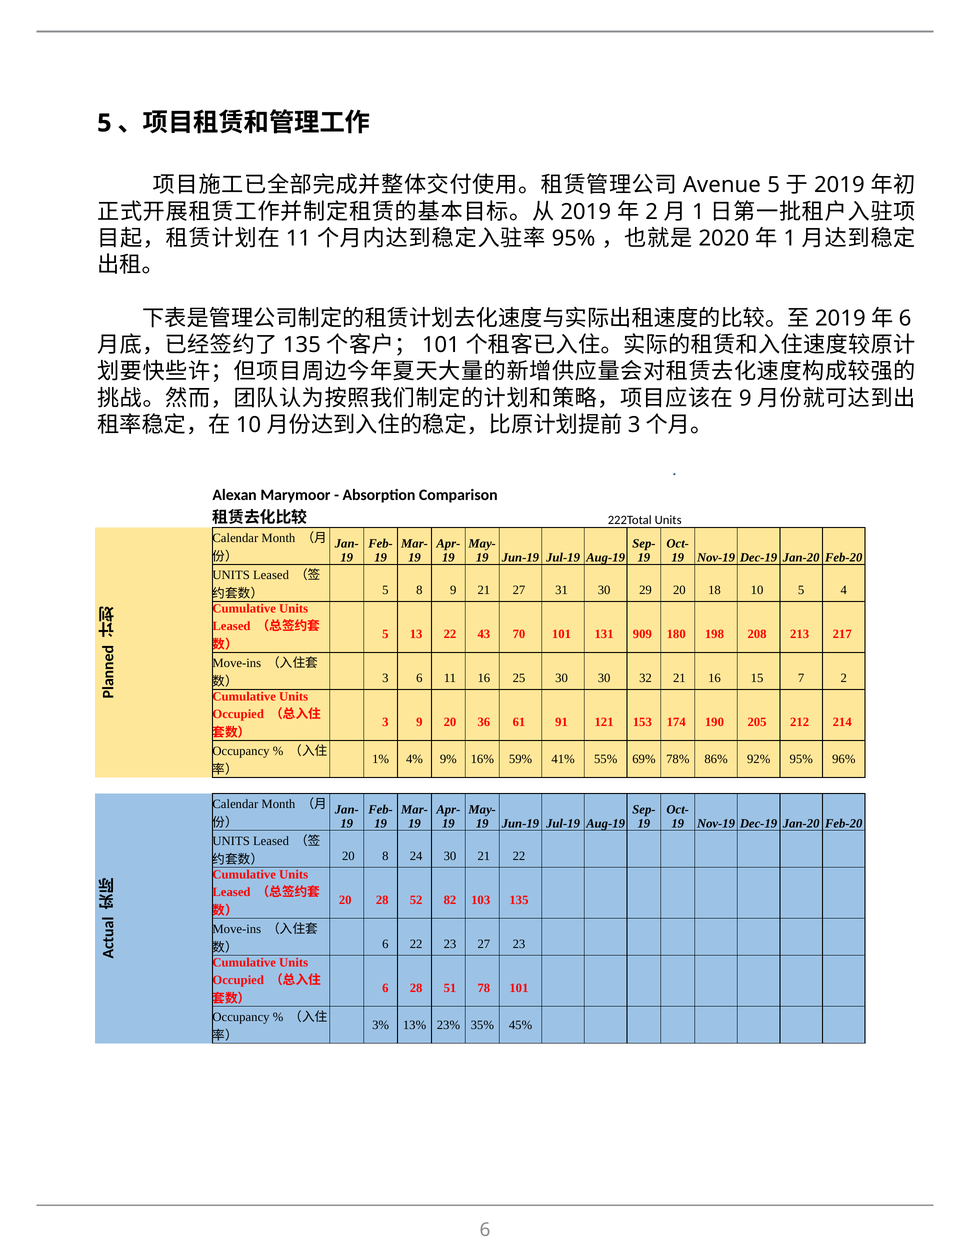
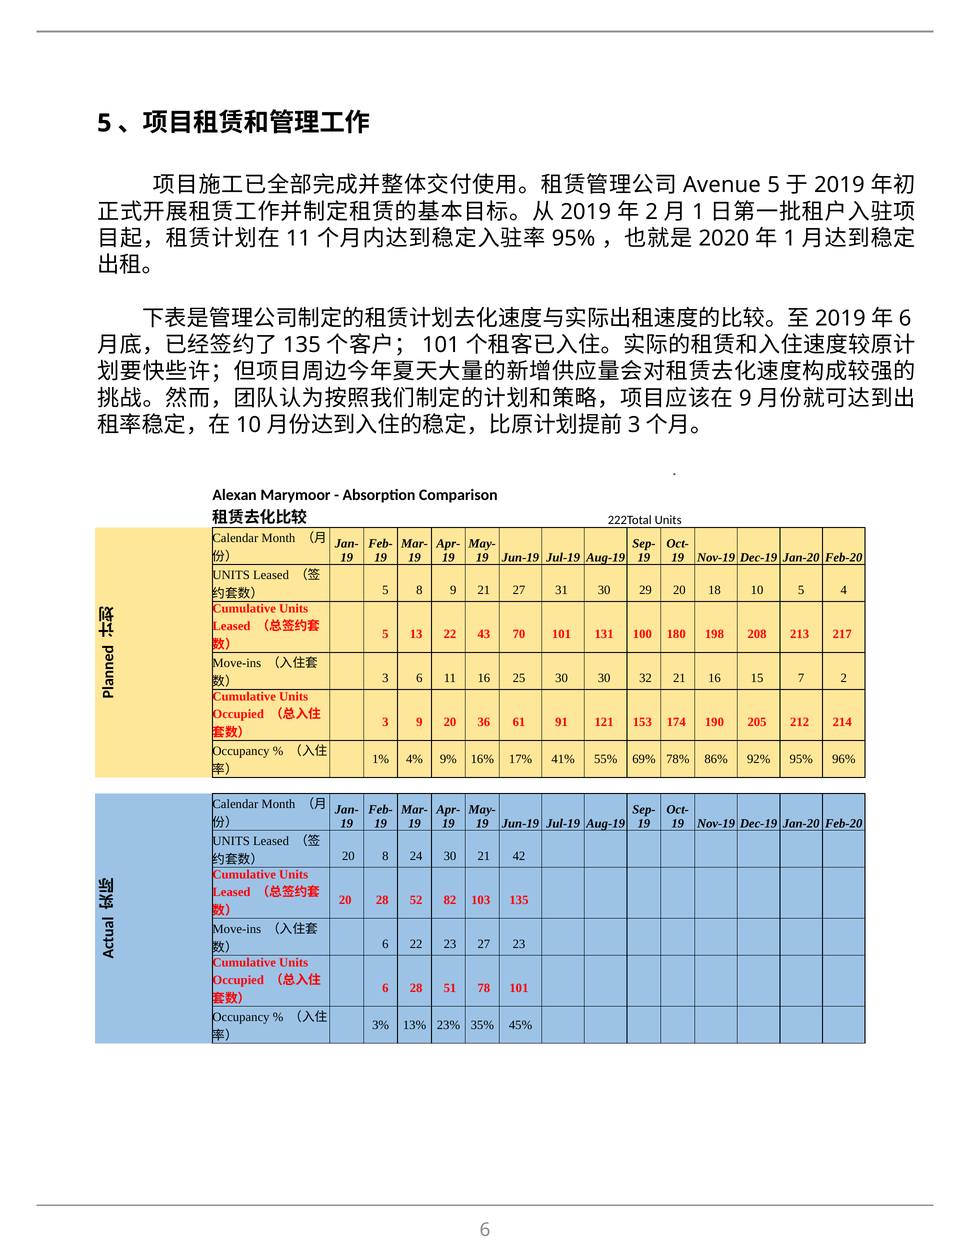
909: 909 -> 100
59%: 59% -> 17%
21 22: 22 -> 42
